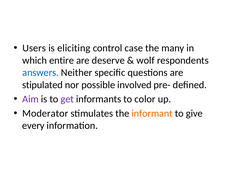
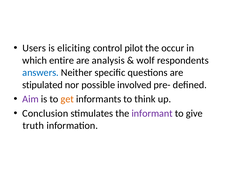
case: case -> pilot
many: many -> occur
deserve: deserve -> analysis
get colour: purple -> orange
color: color -> think
Moderator: Moderator -> Conclusion
informant colour: orange -> purple
every: every -> truth
